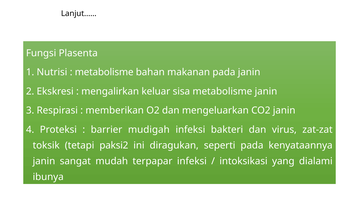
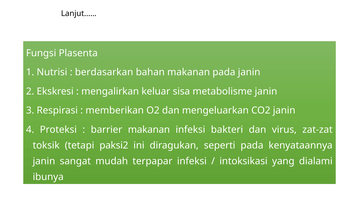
metabolisme at (104, 72): metabolisme -> berdasarkan
barrier mudigah: mudigah -> makanan
